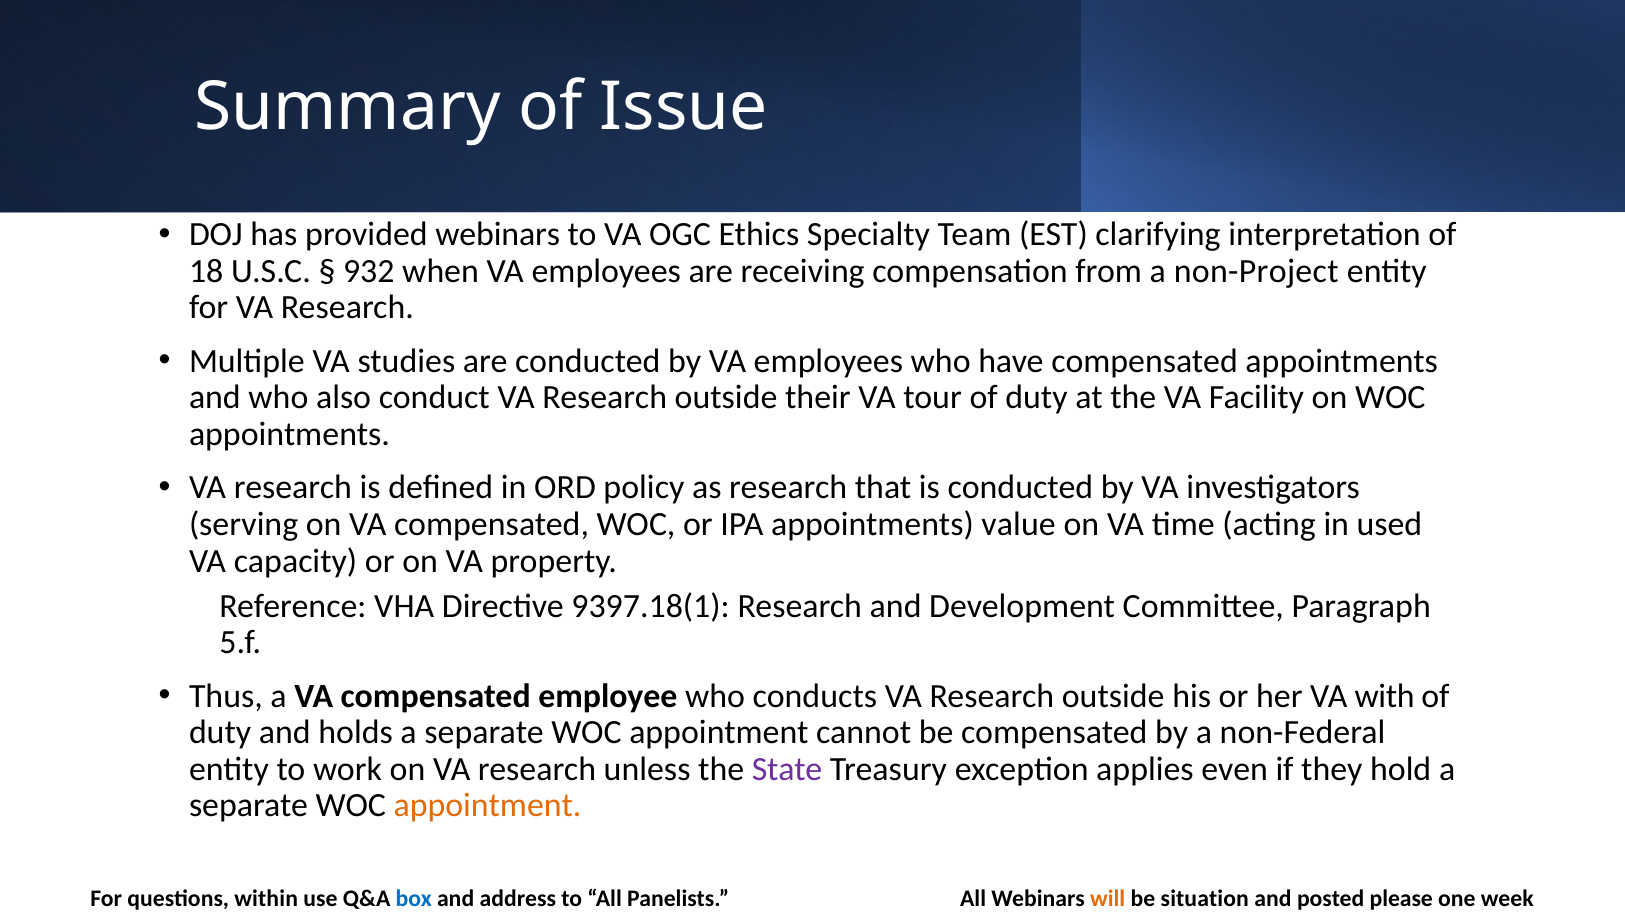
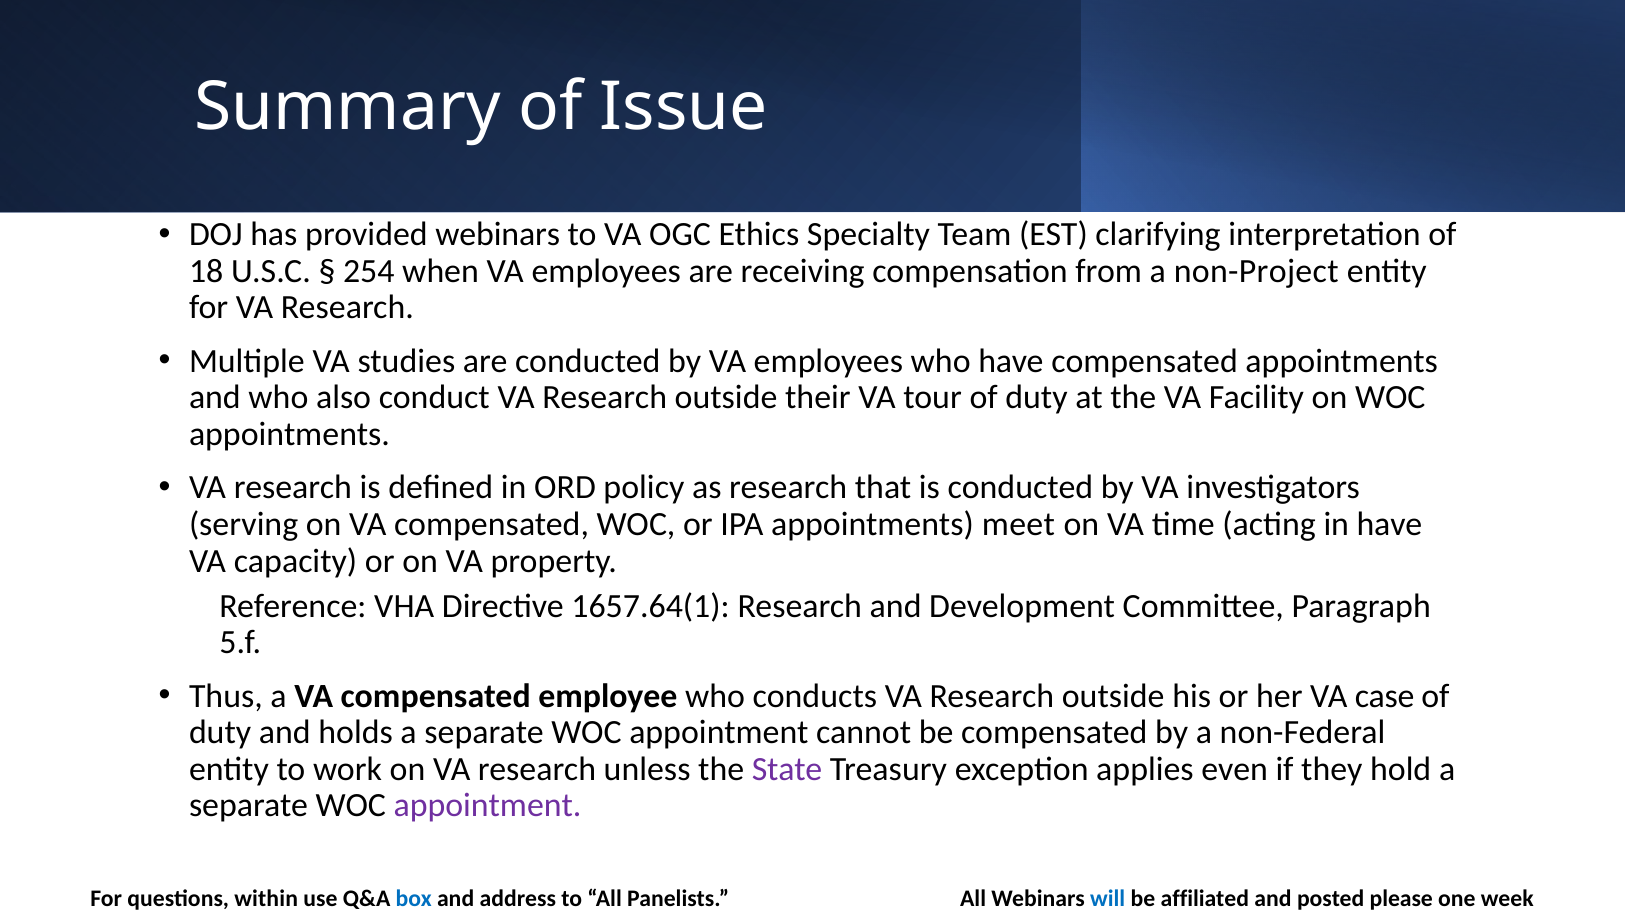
932: 932 -> 254
value: value -> meet
in used: used -> have
9397.18(1: 9397.18(1 -> 1657.64(1
with: with -> case
appointment at (488, 806) colour: orange -> purple
will colour: orange -> blue
situation: situation -> affiliated
